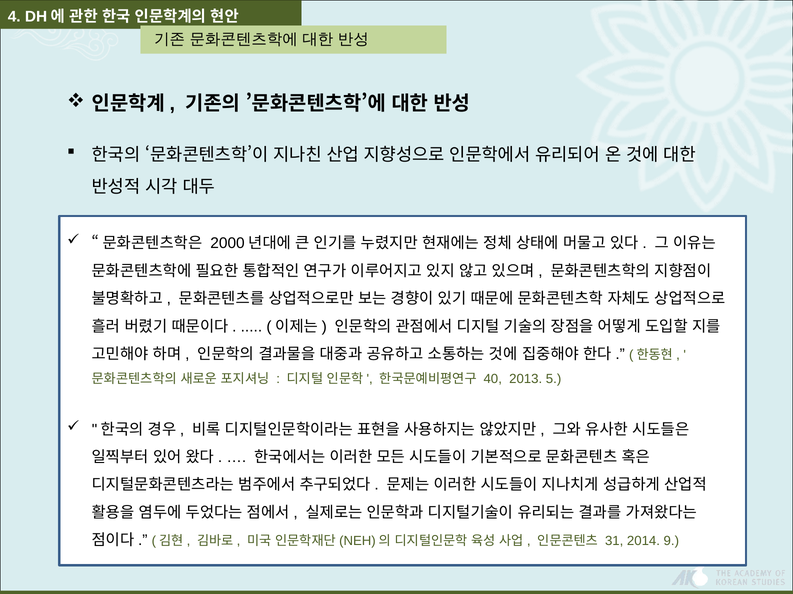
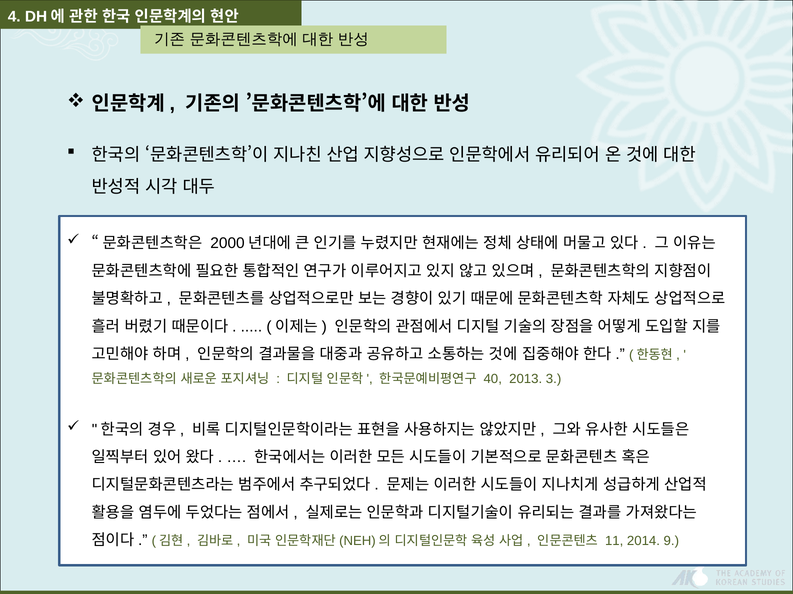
5: 5 -> 3
31: 31 -> 11
